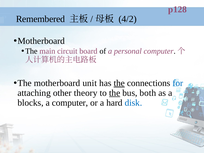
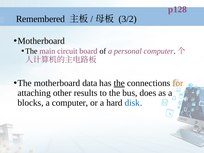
4/2: 4/2 -> 3/2
unit: unit -> data
for colour: blue -> orange
theory: theory -> results
the at (115, 93) underline: present -> none
both: both -> does
